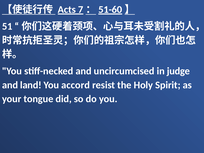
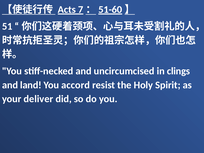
judge: judge -> clings
tongue: tongue -> deliver
